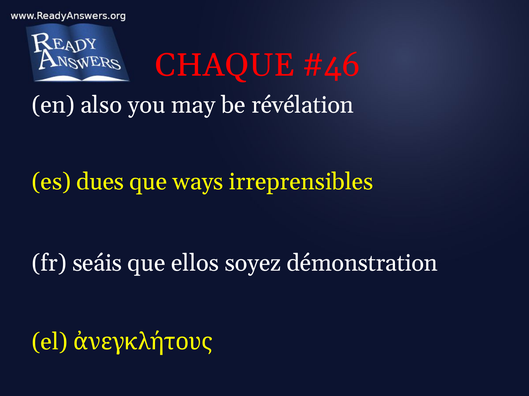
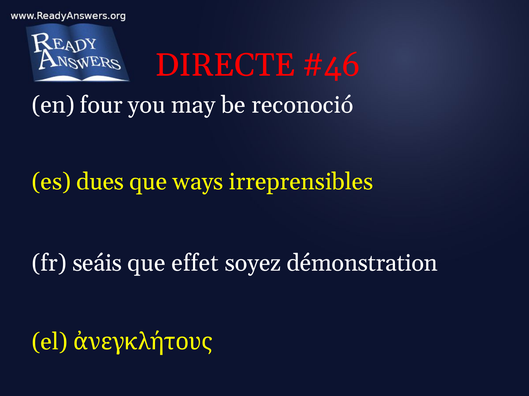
CHAQUE: CHAQUE -> DIRECTE
also: also -> four
révélation: révélation -> reconoció
ellos: ellos -> effet
